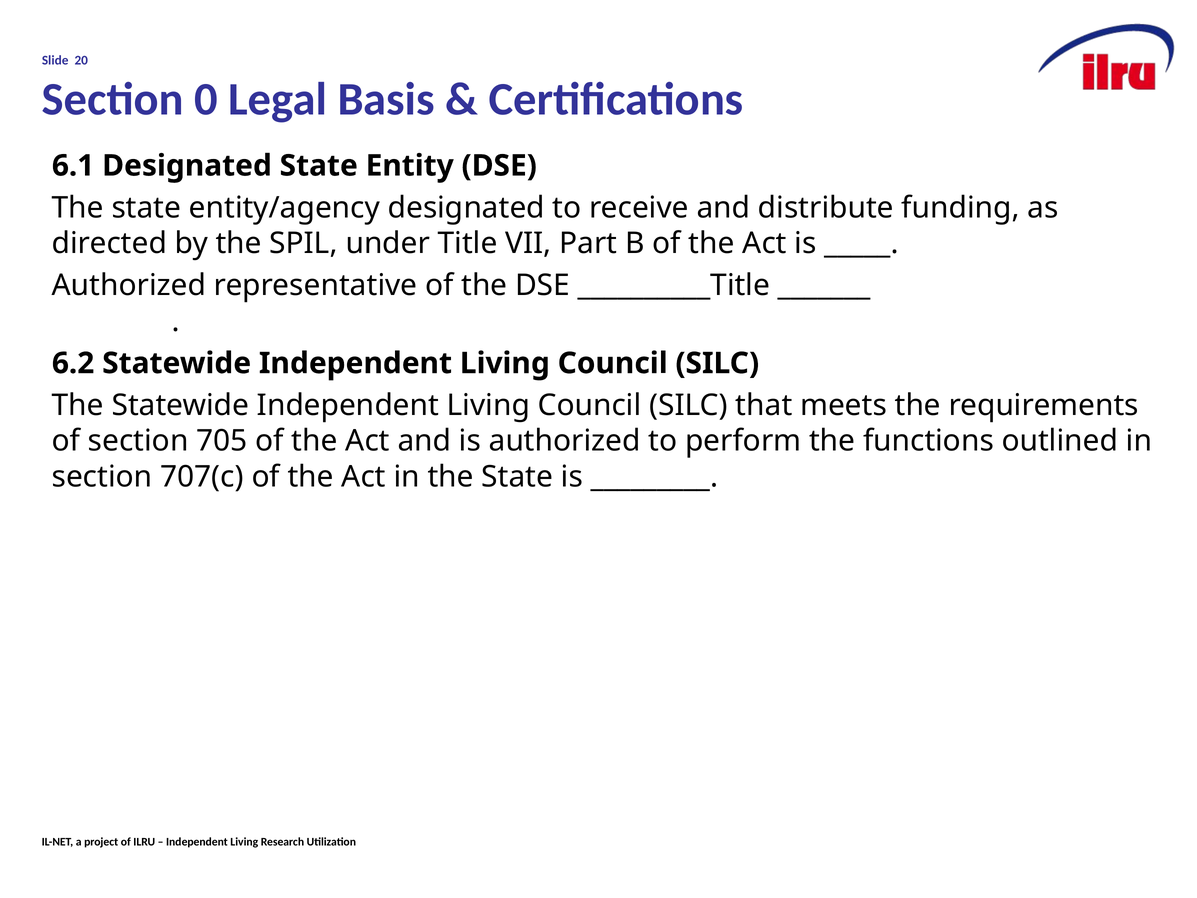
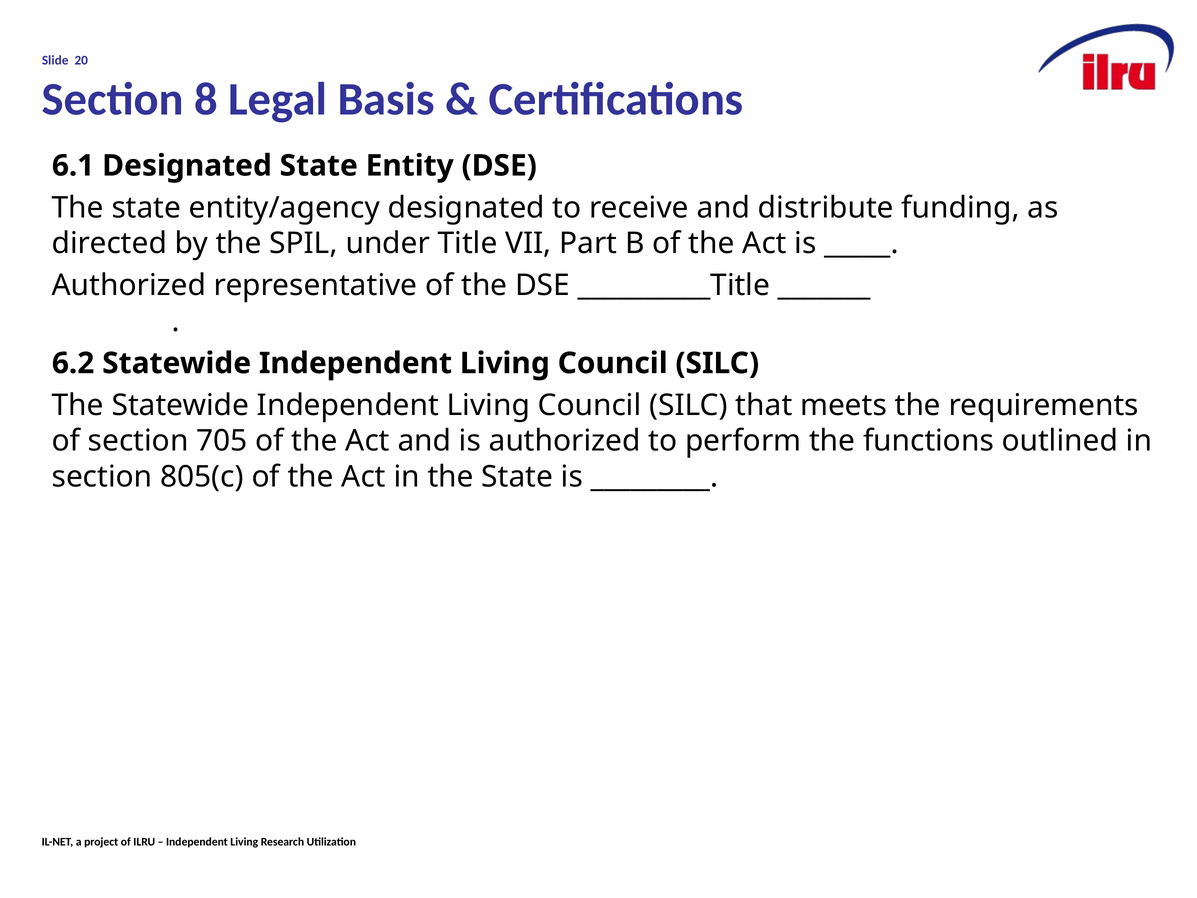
0: 0 -> 8
707(c: 707(c -> 805(c
